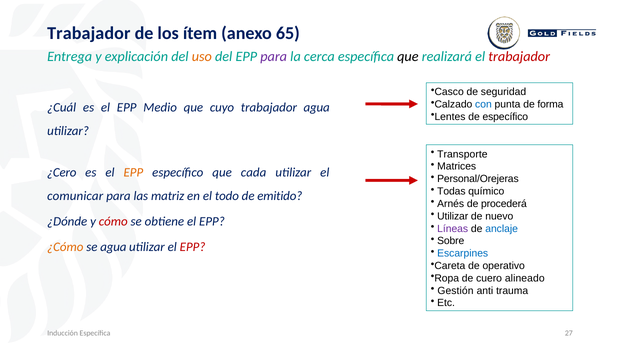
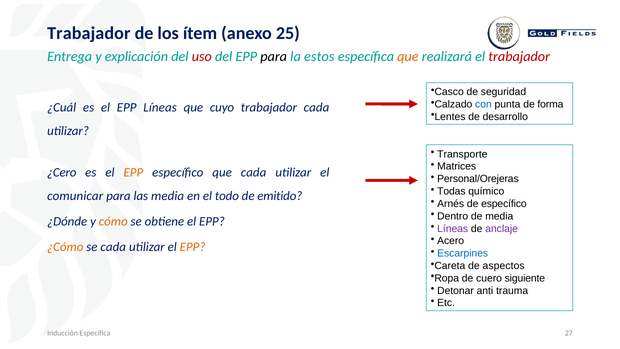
65: 65 -> 25
uso colour: orange -> red
para at (274, 57) colour: purple -> black
cerca: cerca -> estos
que at (408, 57) colour: black -> orange
EPP Medio: Medio -> Líneas
trabajador agua: agua -> cada
de específico: específico -> desarrollo
las matriz: matriz -> media
de procederá: procederá -> específico
Utilizar at (453, 216): Utilizar -> Dentro
de nuevo: nuevo -> media
cómo colour: red -> orange
anclaje colour: blue -> purple
Sobre: Sobre -> Acero
se agua: agua -> cada
EPP at (193, 247) colour: red -> orange
operativo: operativo -> aspectos
alineado: alineado -> siguiente
Gestión: Gestión -> Detonar
